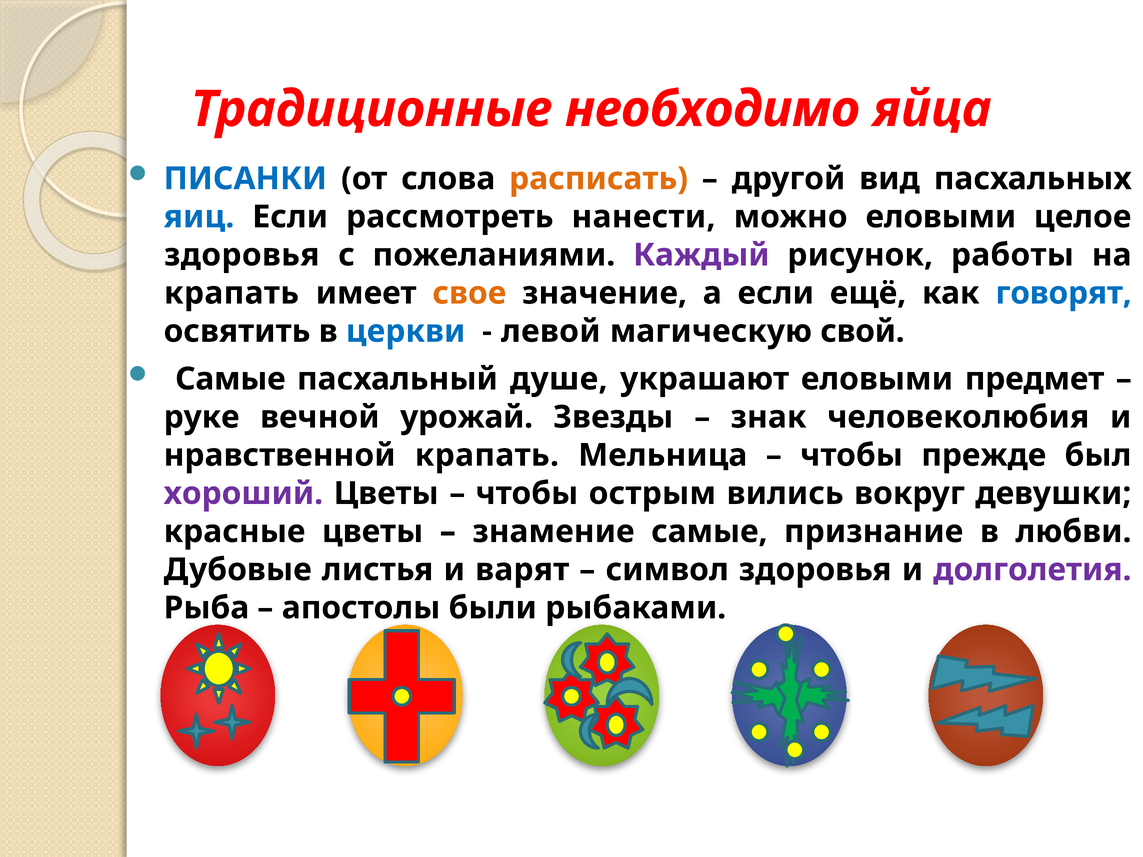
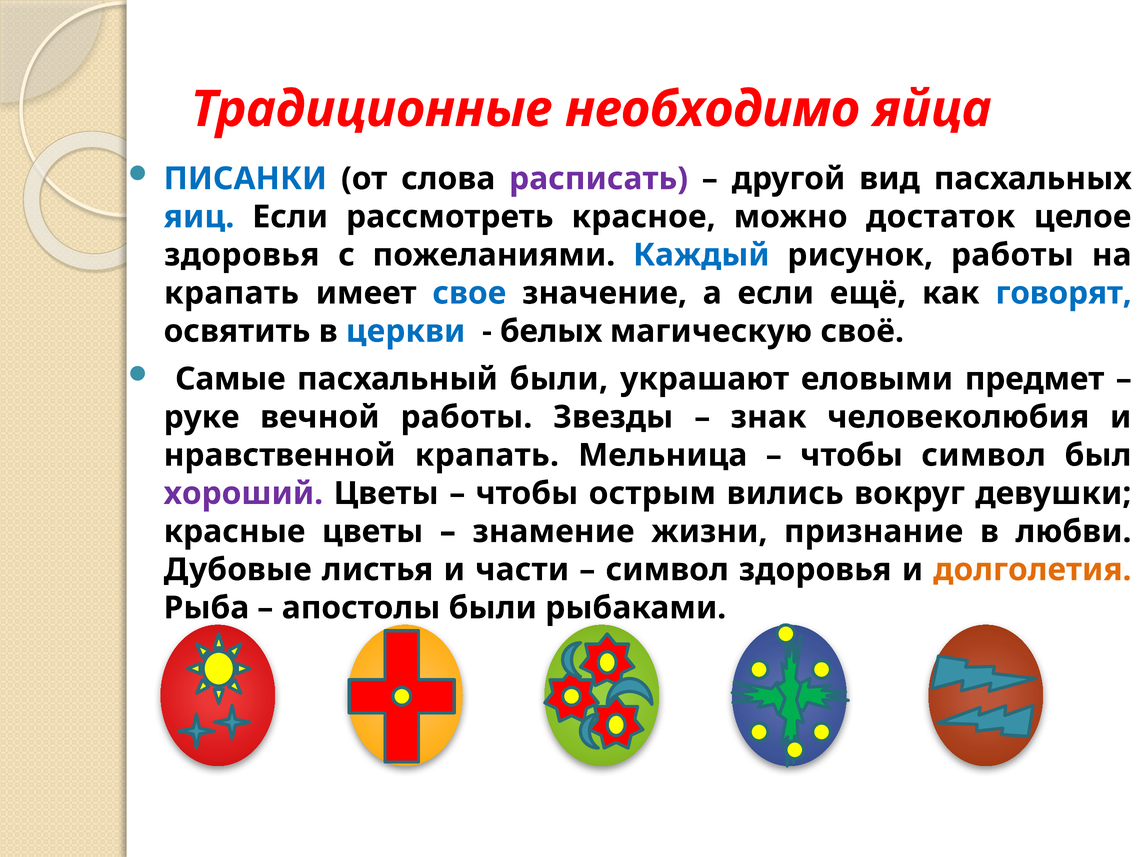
расписать colour: orange -> purple
нанести: нанести -> красное
можно еловыми: еловыми -> достаток
Каждый colour: purple -> blue
свое colour: orange -> blue
левой: левой -> белых
свой: свой -> своё
пасхальный душе: душе -> были
вечной урожай: урожай -> работы
чтобы прежде: прежде -> символ
знамение самые: самые -> жизни
варят: варят -> части
долголетия colour: purple -> orange
